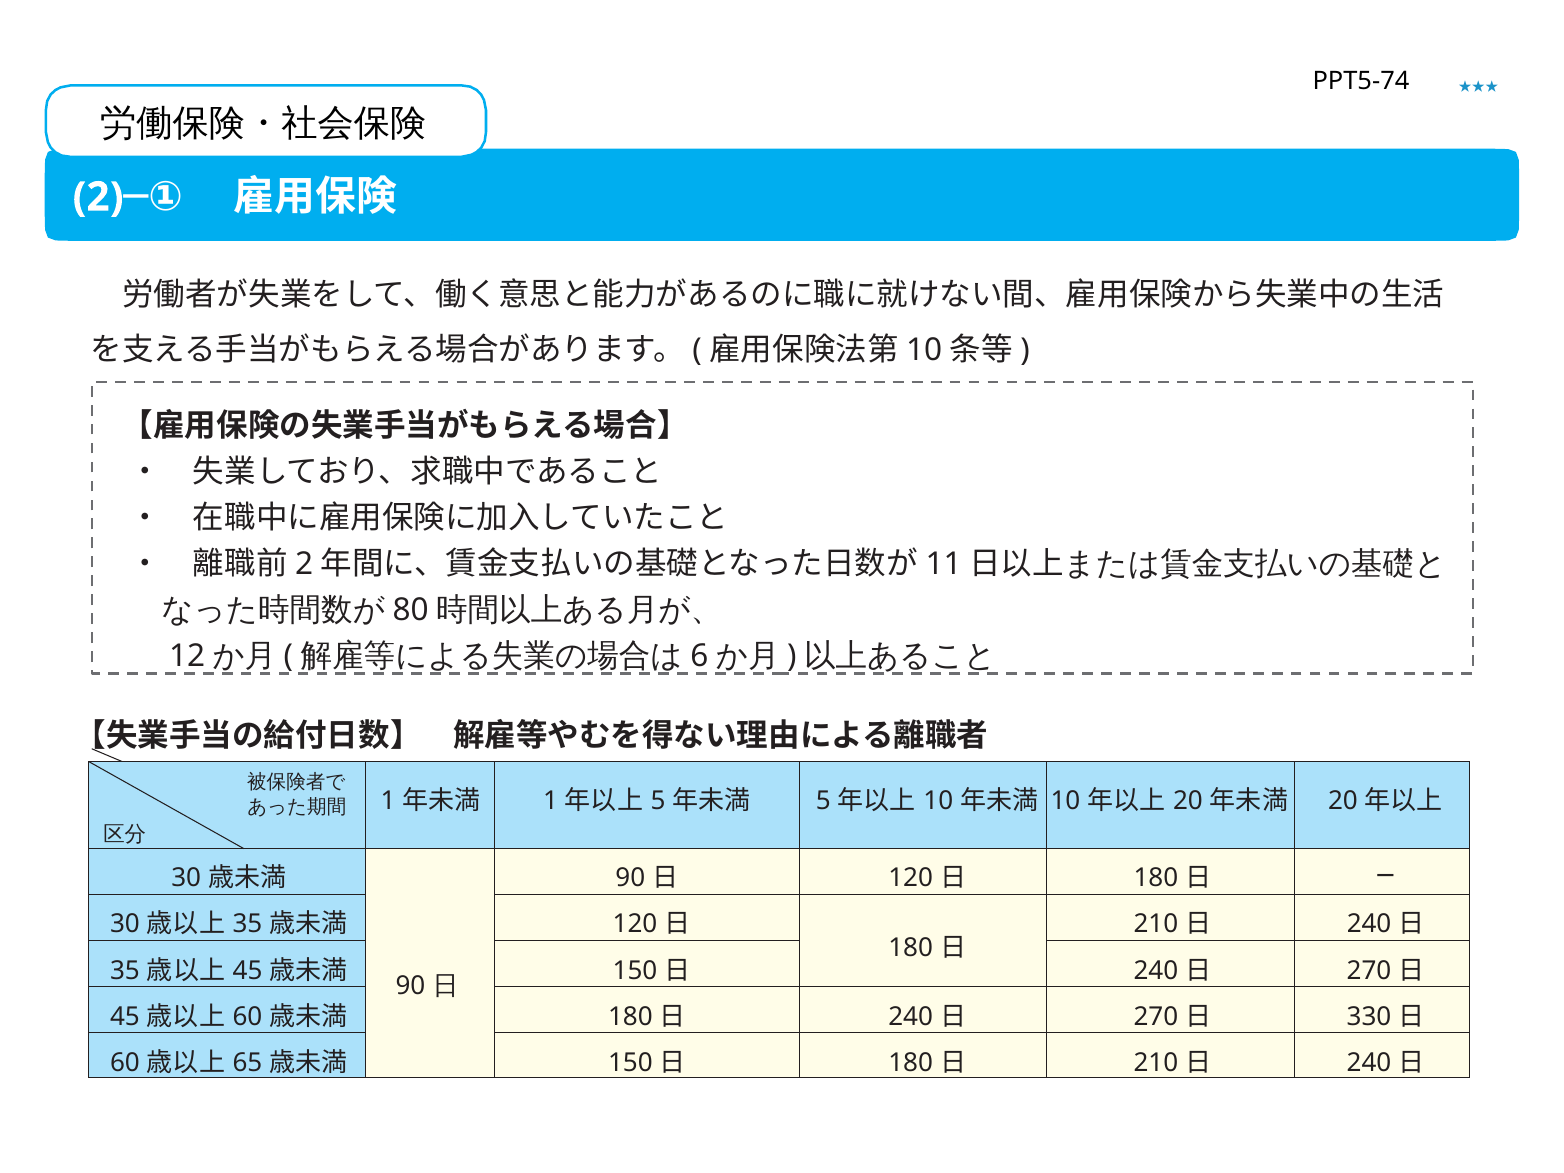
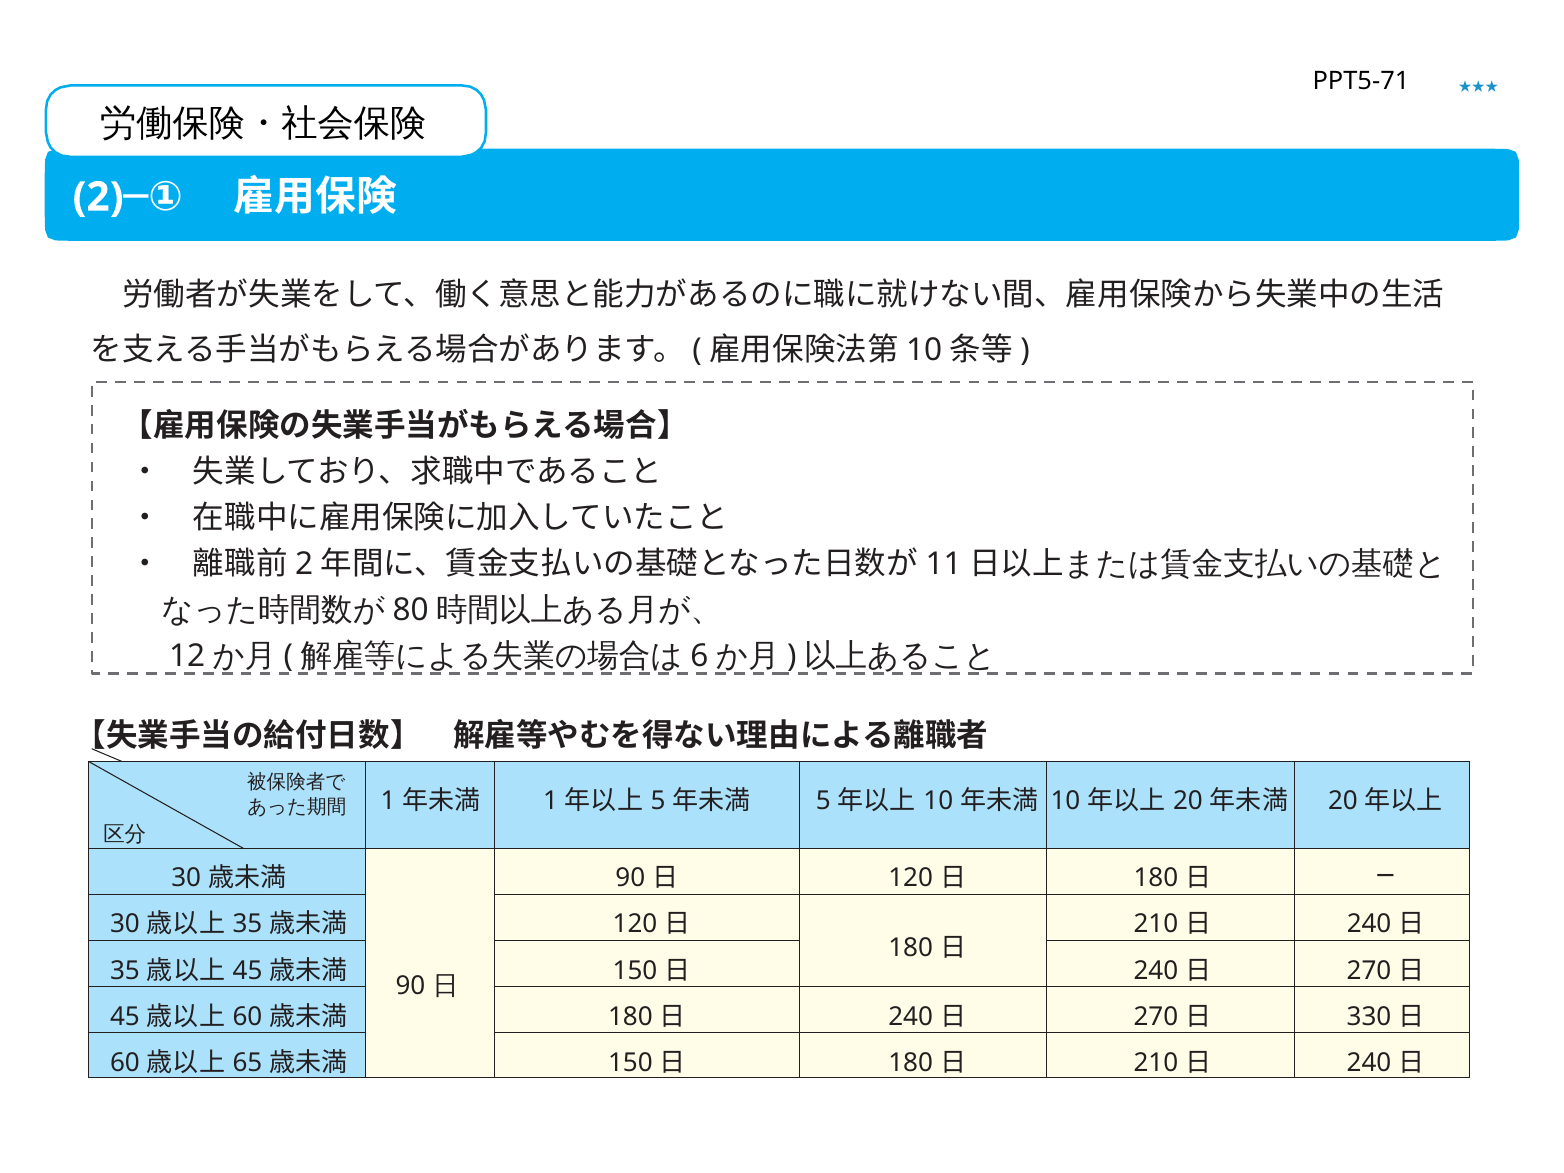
PPT5-74: PPT5-74 -> PPT5-71
